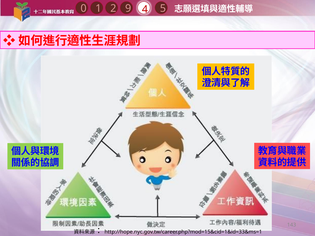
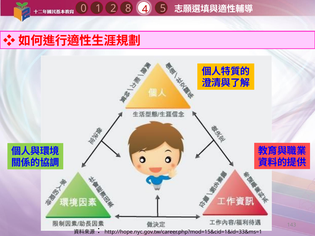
9: 9 -> 8
